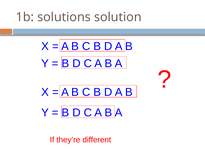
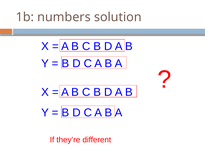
solutions: solutions -> numbers
